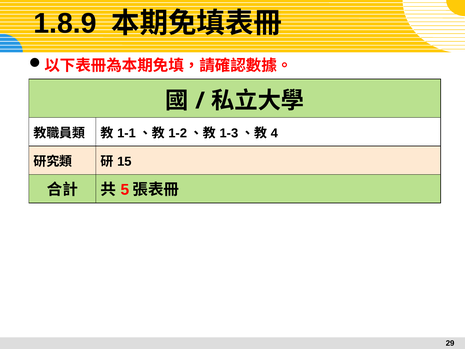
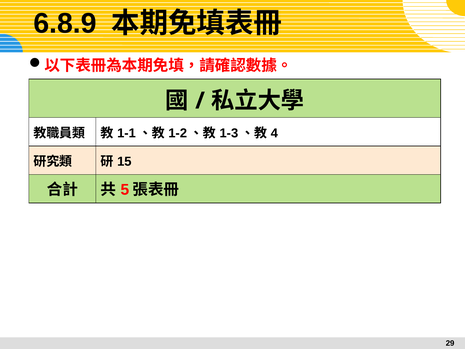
1.8.9: 1.8.9 -> 6.8.9
